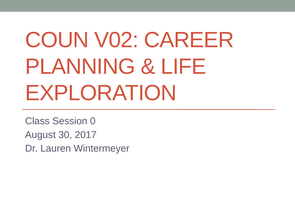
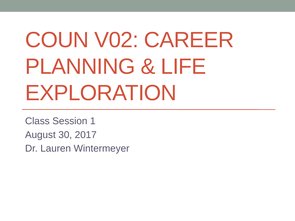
0: 0 -> 1
